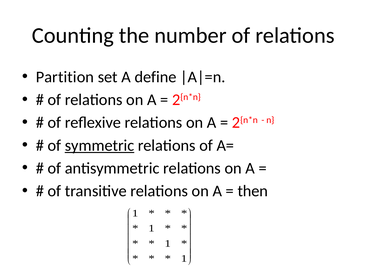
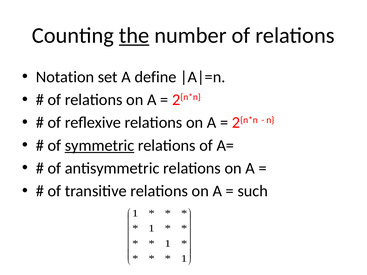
the underline: none -> present
Partition: Partition -> Notation
then: then -> such
